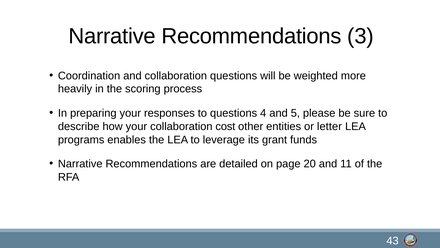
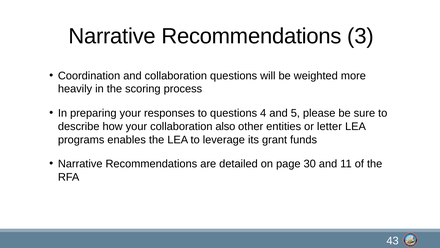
cost: cost -> also
20: 20 -> 30
